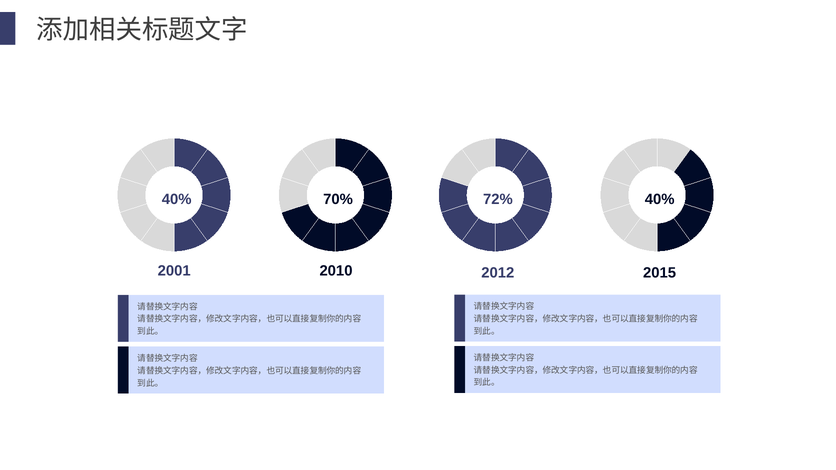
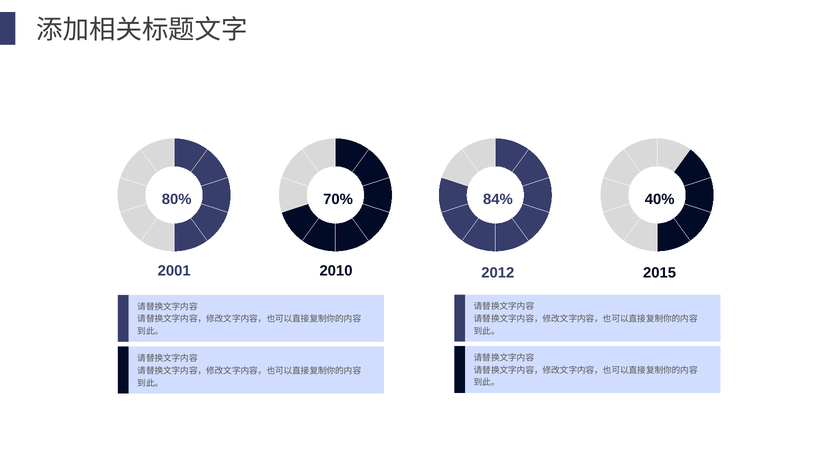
40% at (177, 199): 40% -> 80%
72%: 72% -> 84%
